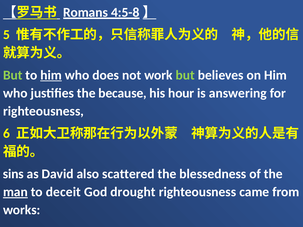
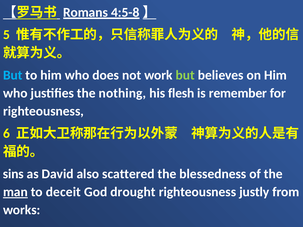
But at (13, 75) colour: light green -> light blue
him at (51, 75) underline: present -> none
because: because -> nothing
hour: hour -> flesh
answering: answering -> remember
came: came -> justly
